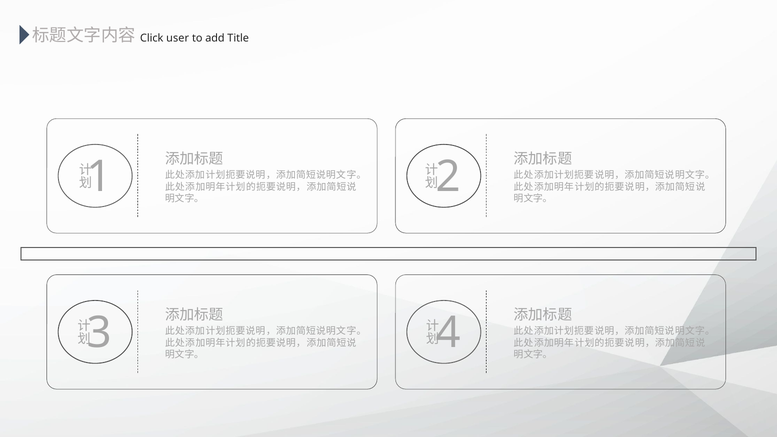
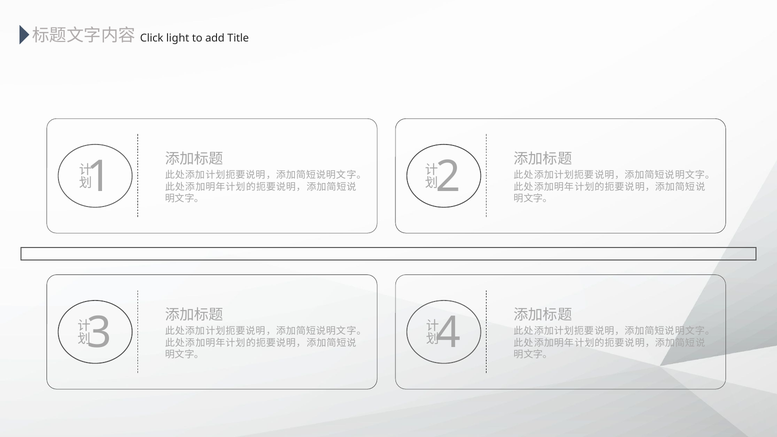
user: user -> light
